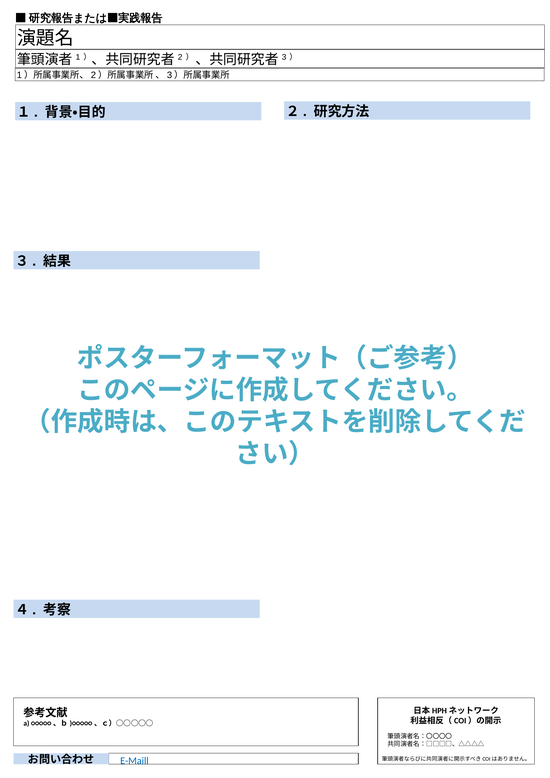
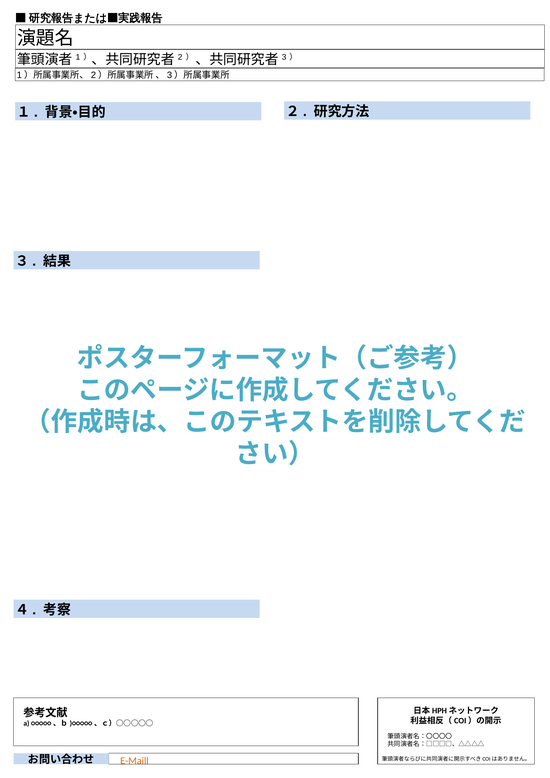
E-Maill colour: blue -> orange
